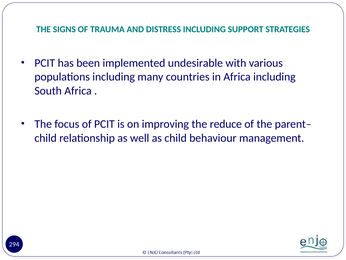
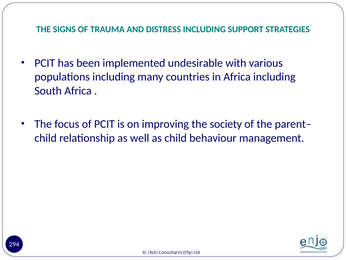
reduce: reduce -> society
